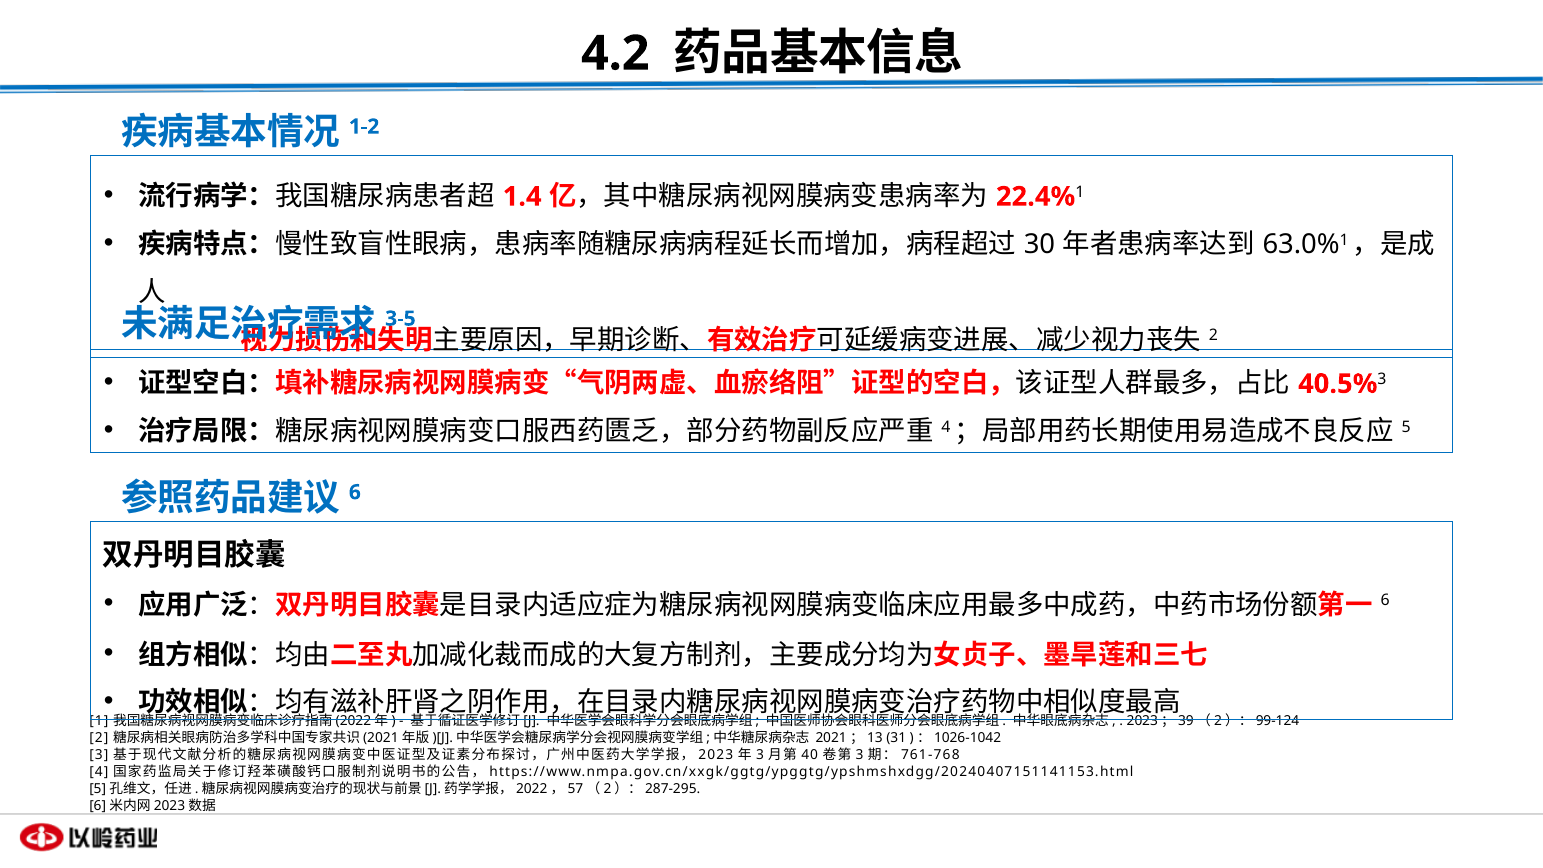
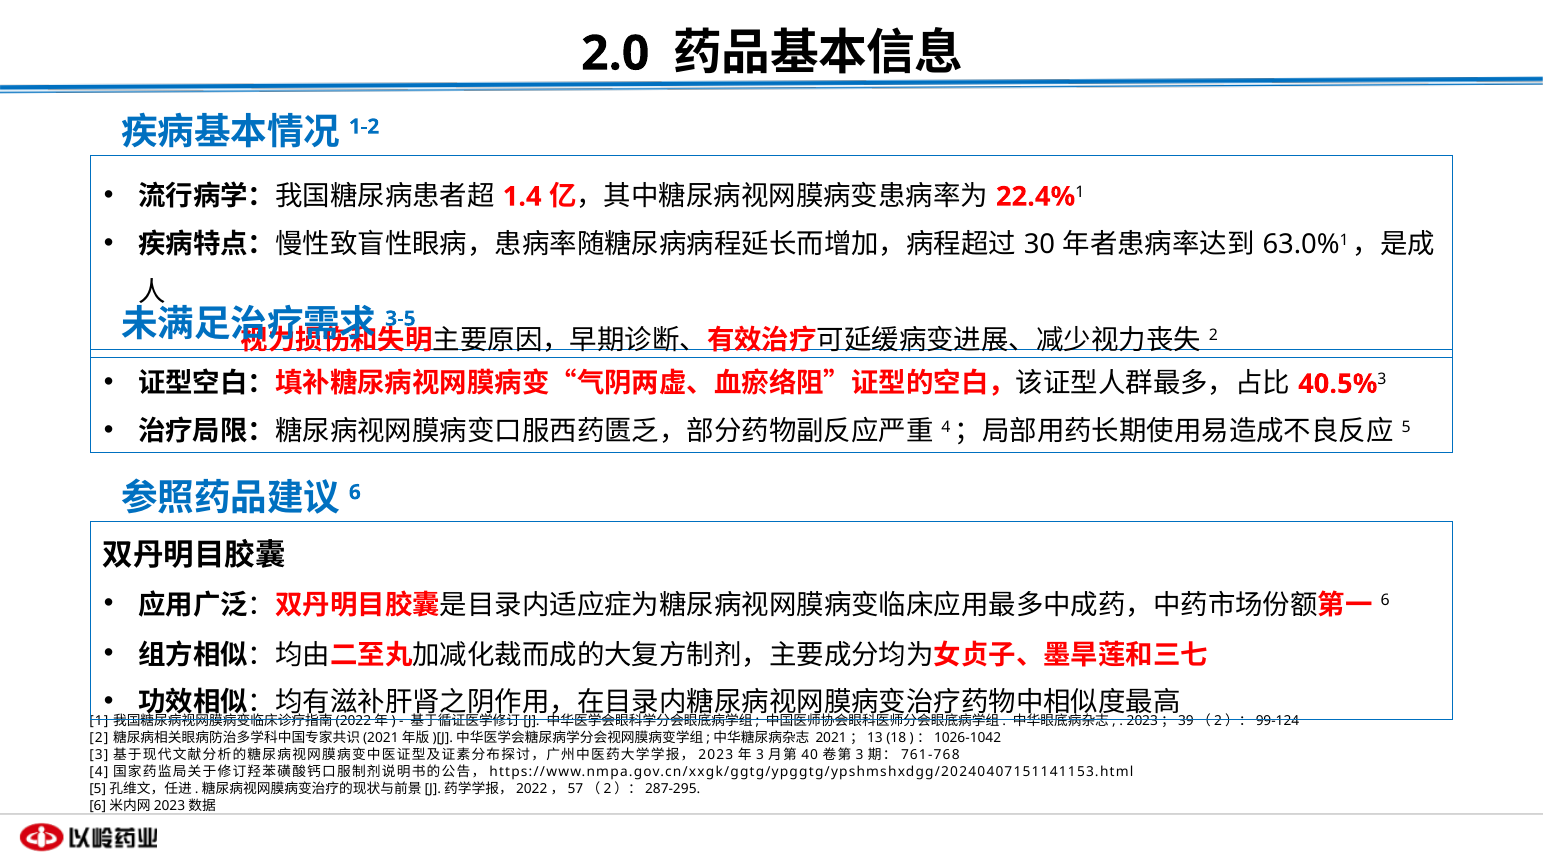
4.2: 4.2 -> 2.0
31: 31 -> 18
